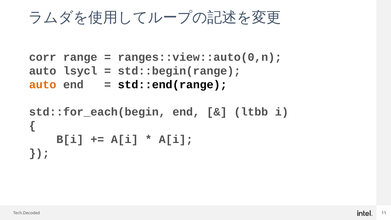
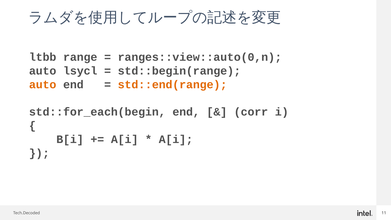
corr: corr -> ltbb
std::end(range colour: black -> orange
ltbb: ltbb -> corr
